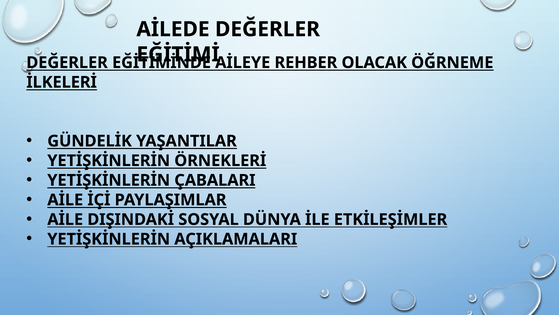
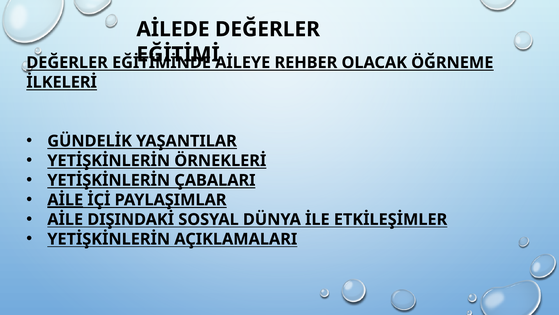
AİLE at (65, 200) underline: none -> present
